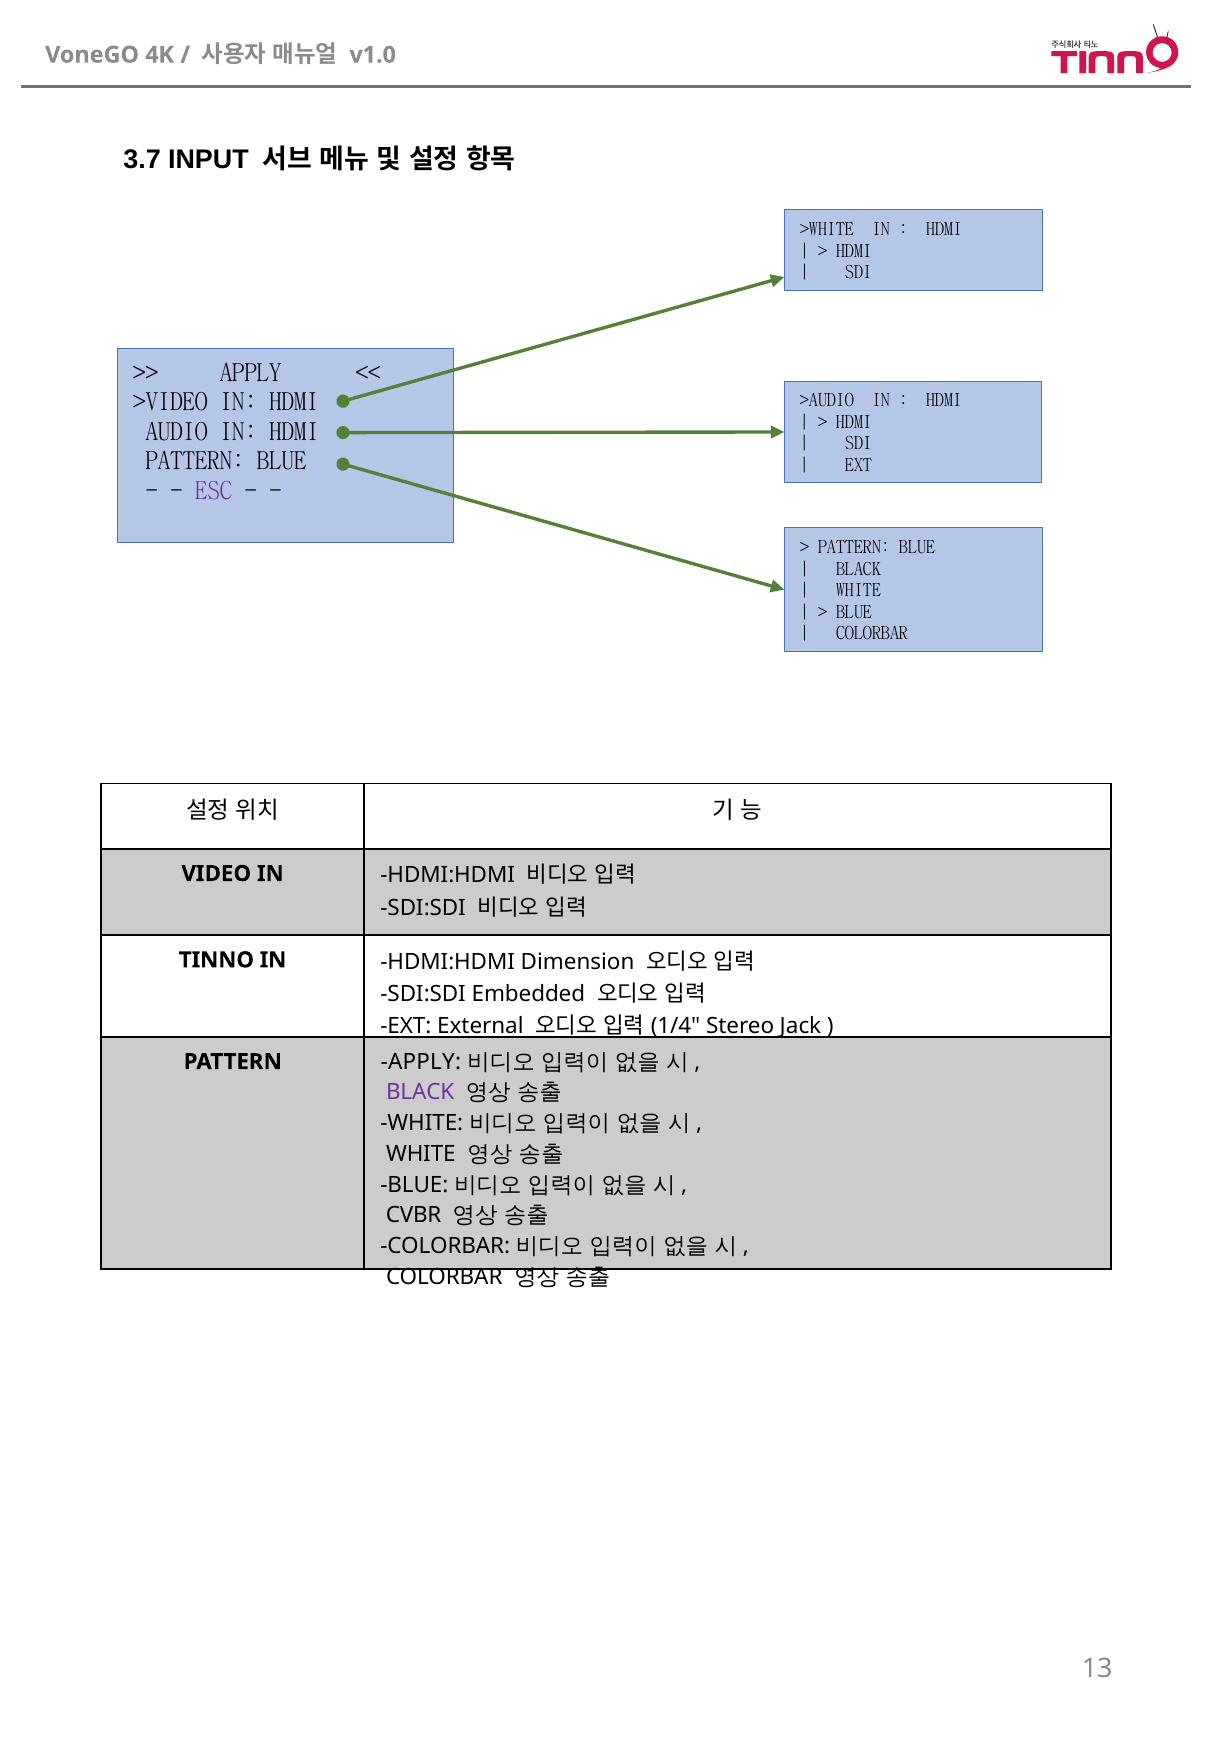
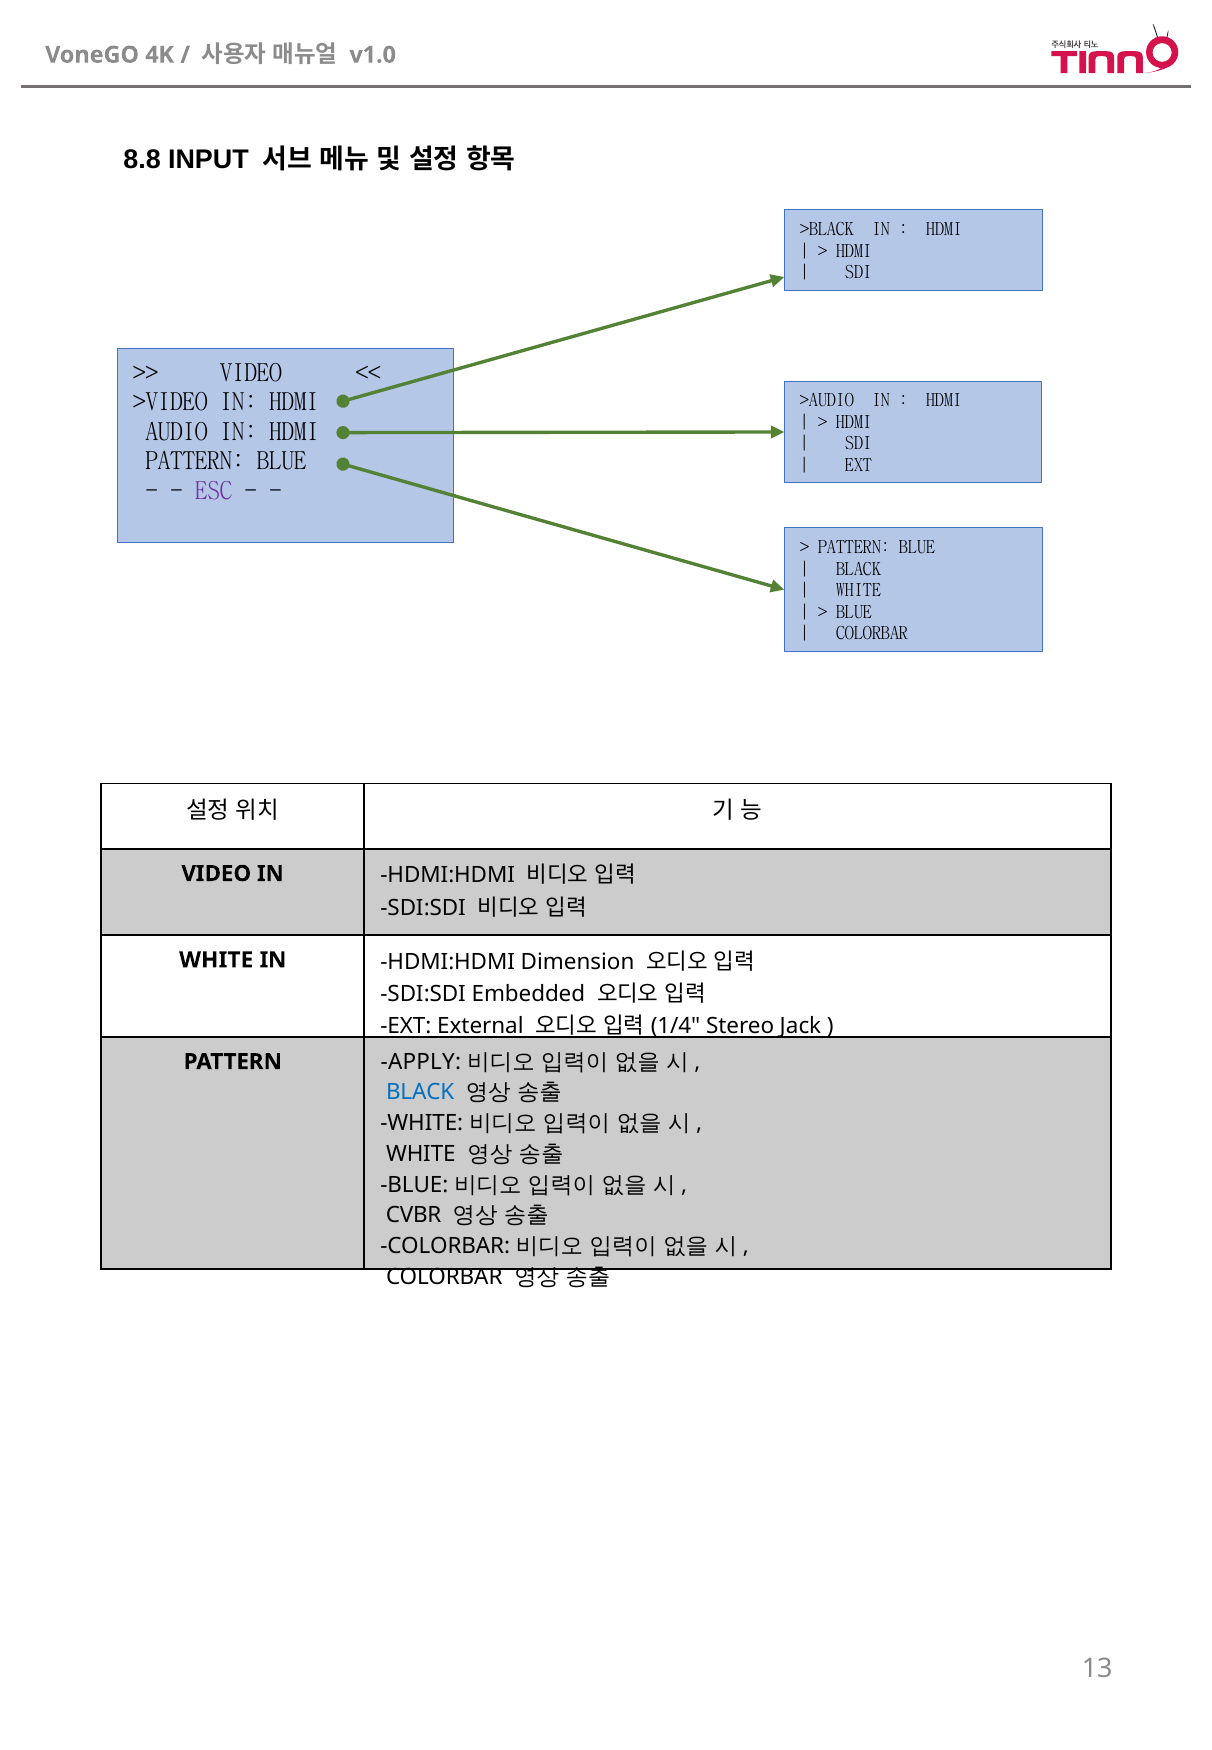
3.7: 3.7 -> 8.8
>WHITE: >WHITE -> >BLACK
APPLY at (251, 373): APPLY -> VIDEO
TINNO at (216, 960): TINNO -> WHITE
BLACK at (420, 1093) colour: purple -> blue
